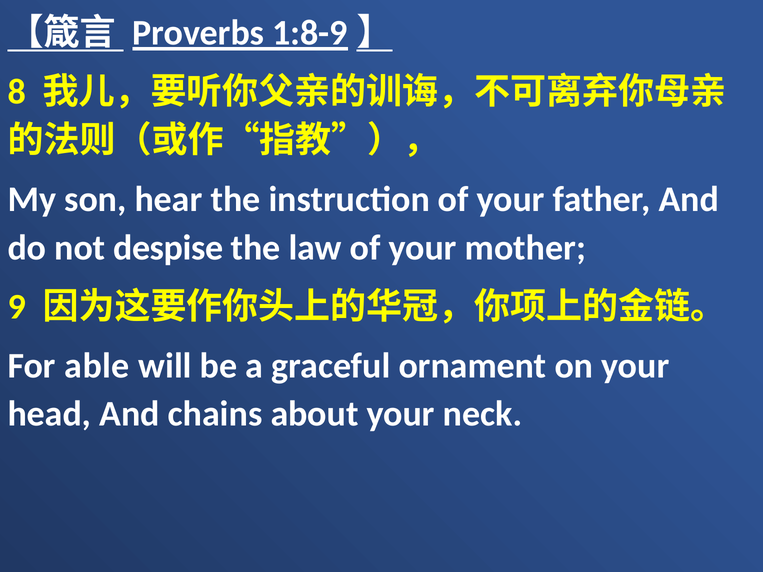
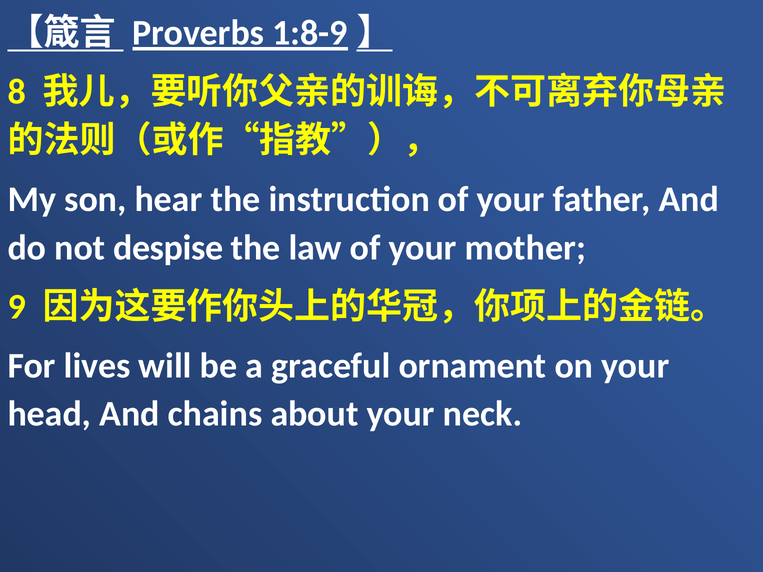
able: able -> lives
